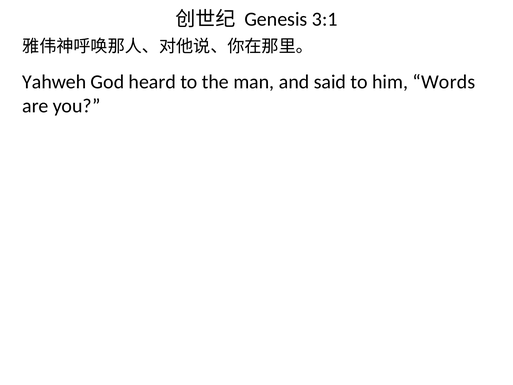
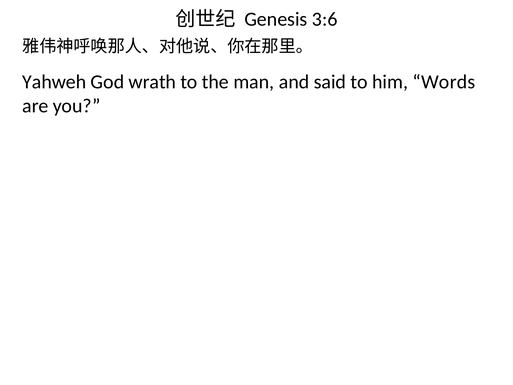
3:1: 3:1 -> 3:6
heard: heard -> wrath
